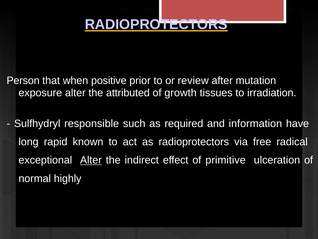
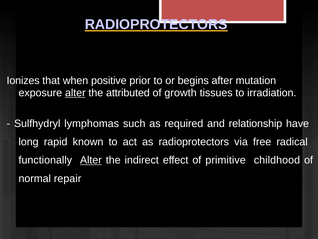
Person: Person -> Ionizes
review: review -> begins
alter at (75, 93) underline: none -> present
responsible: responsible -> lymphomas
information: information -> relationship
exceptional: exceptional -> functionally
ulceration: ulceration -> childhood
highly: highly -> repair
